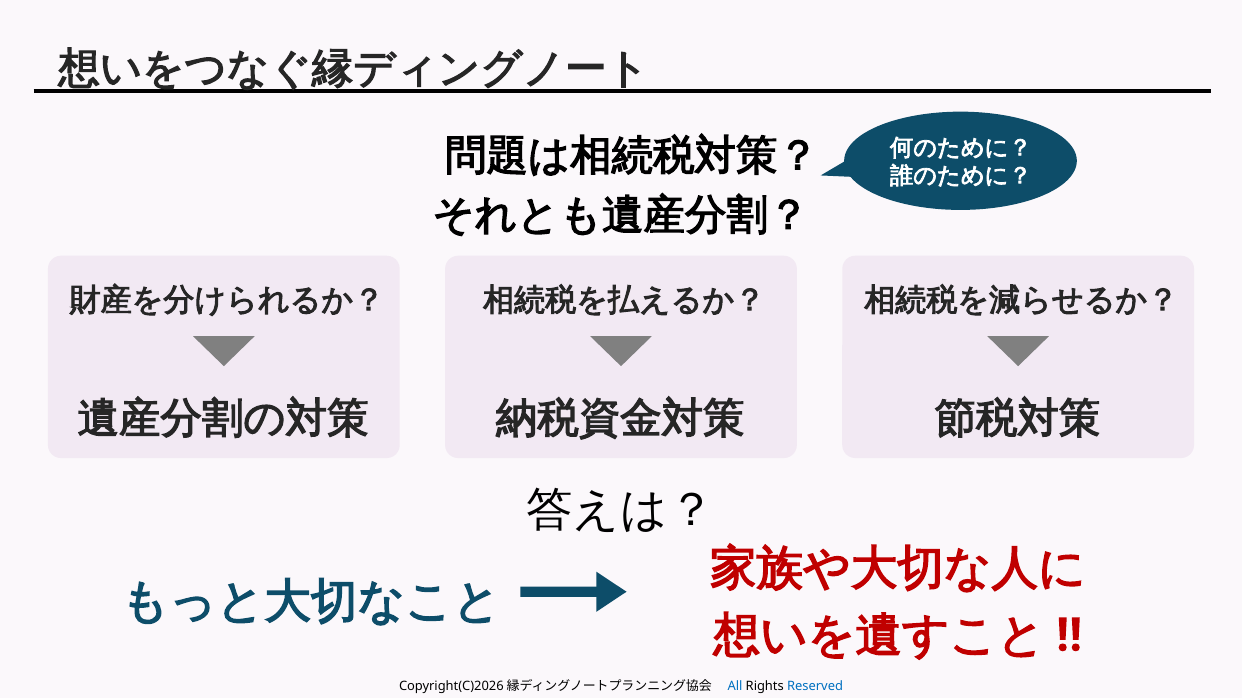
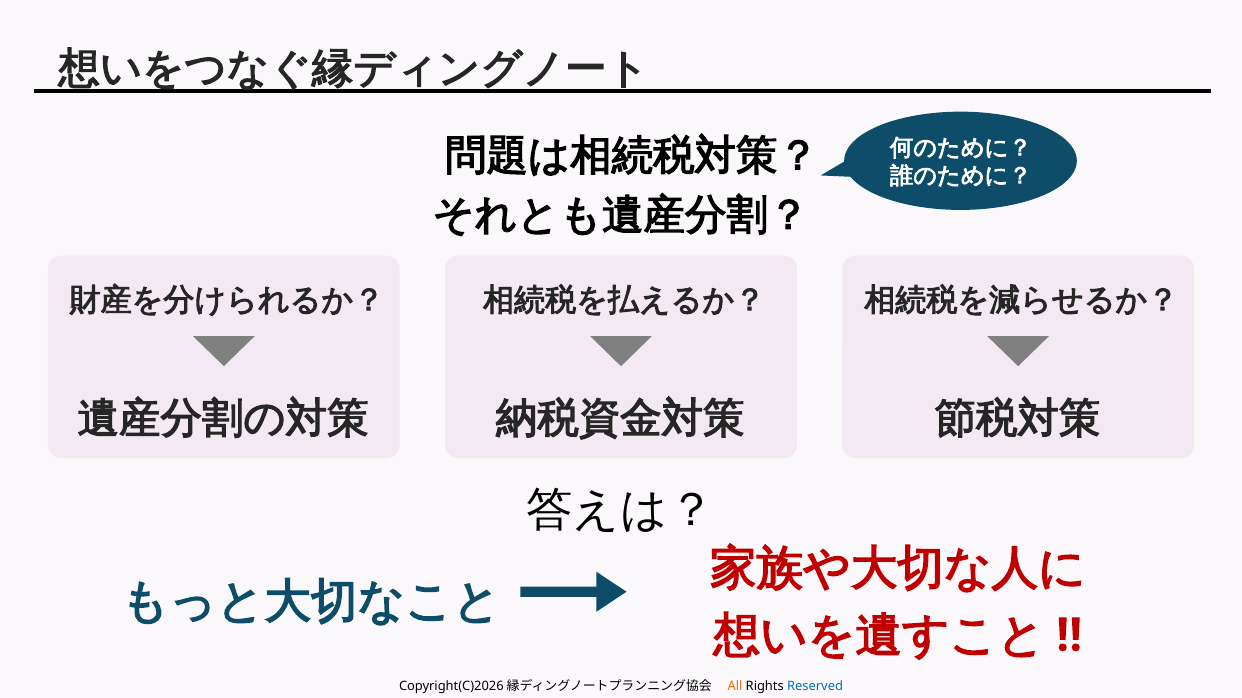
All colour: blue -> orange
